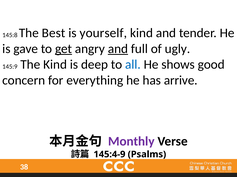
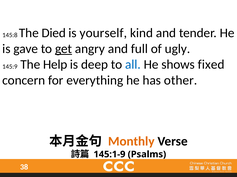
Best: Best -> Died
and at (118, 49) underline: present -> none
The Kind: Kind -> Help
good: good -> fixed
arrive: arrive -> other
Monthly colour: purple -> orange
145:4-9: 145:4-9 -> 145:1-9
